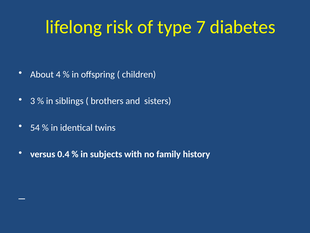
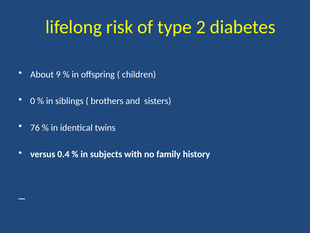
7: 7 -> 2
4: 4 -> 9
3: 3 -> 0
54: 54 -> 76
